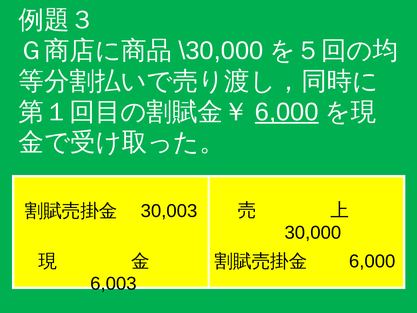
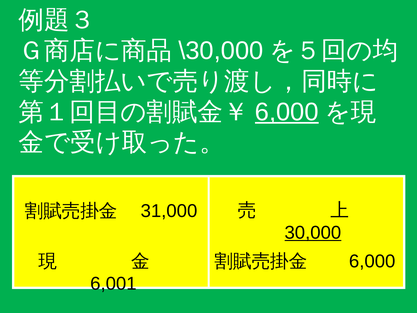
30,003: 30,003 -> 31,000
30,000 underline: none -> present
6,003: 6,003 -> 6,001
